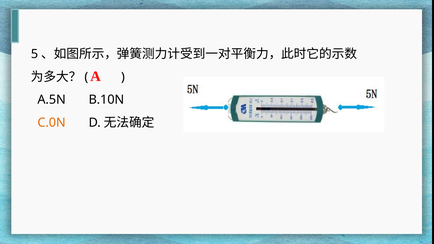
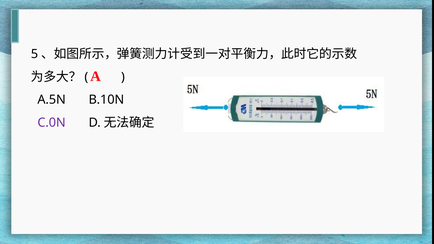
C.0N colour: orange -> purple
